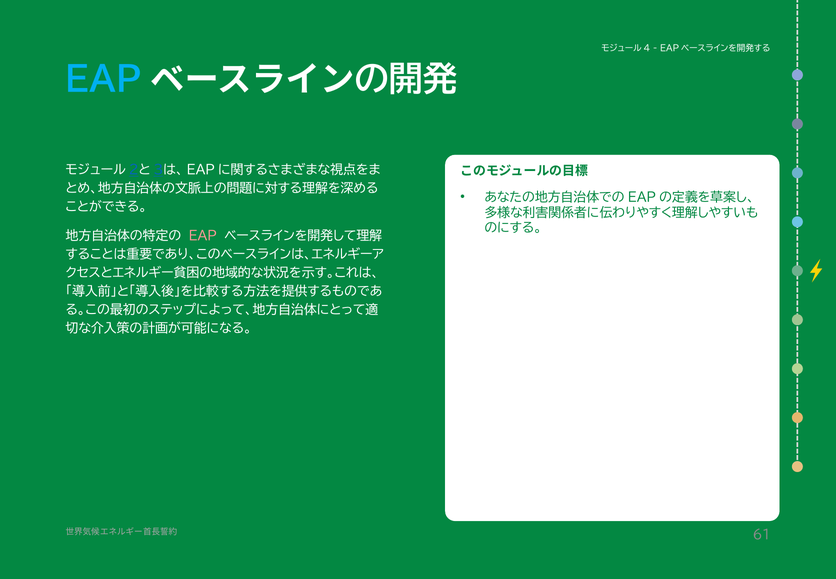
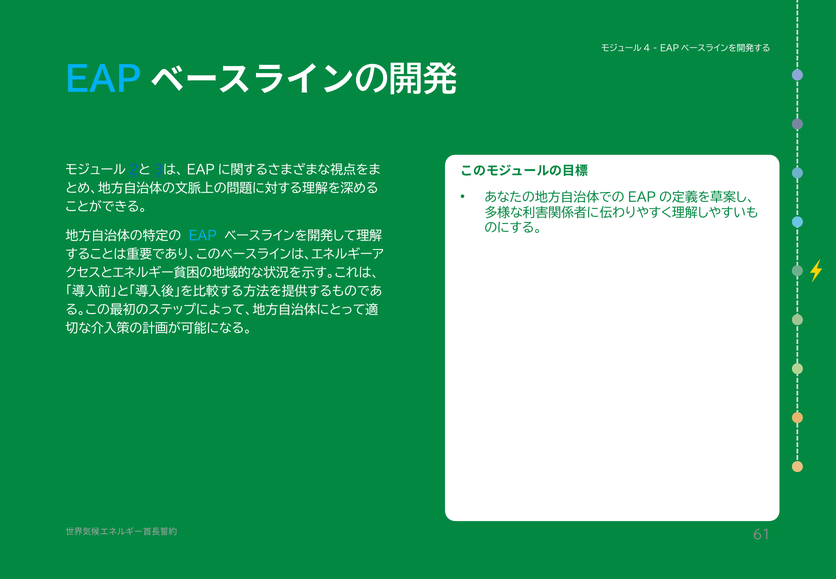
EAP at (203, 236) colour: pink -> light blue
